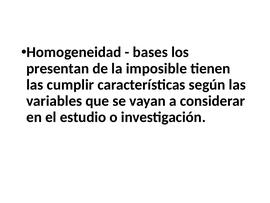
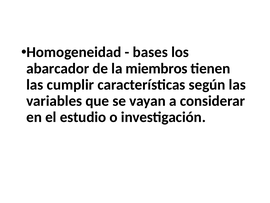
presentan: presentan -> abarcador
imposible: imposible -> miembros
